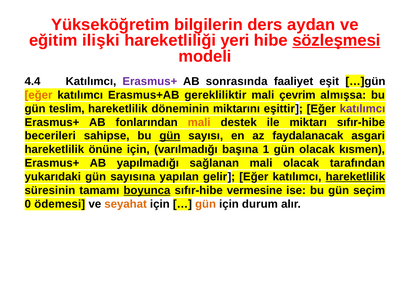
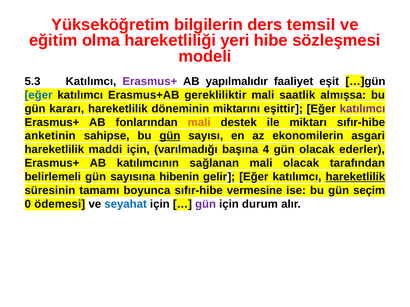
aydan: aydan -> temsil
ilişki: ilişki -> olma
sözleşmesi underline: present -> none
4.4: 4.4 -> 5.3
sonrasında: sonrasında -> yapılmalıdır
eğer at (39, 95) colour: orange -> blue
çevrim: çevrim -> saatlik
teslim: teslim -> kararı
becerileri: becerileri -> anketinin
faydalanacak: faydalanacak -> ekonomilerin
önüne: önüne -> maddi
1: 1 -> 4
kısmen: kısmen -> ederler
yapılmadığı: yapılmadığı -> katılımcının
yukarıdaki: yukarıdaki -> belirlemeli
yapılan: yapılan -> hibenin
boyunca underline: present -> none
seyahat colour: orange -> blue
gün at (206, 204) colour: orange -> purple
